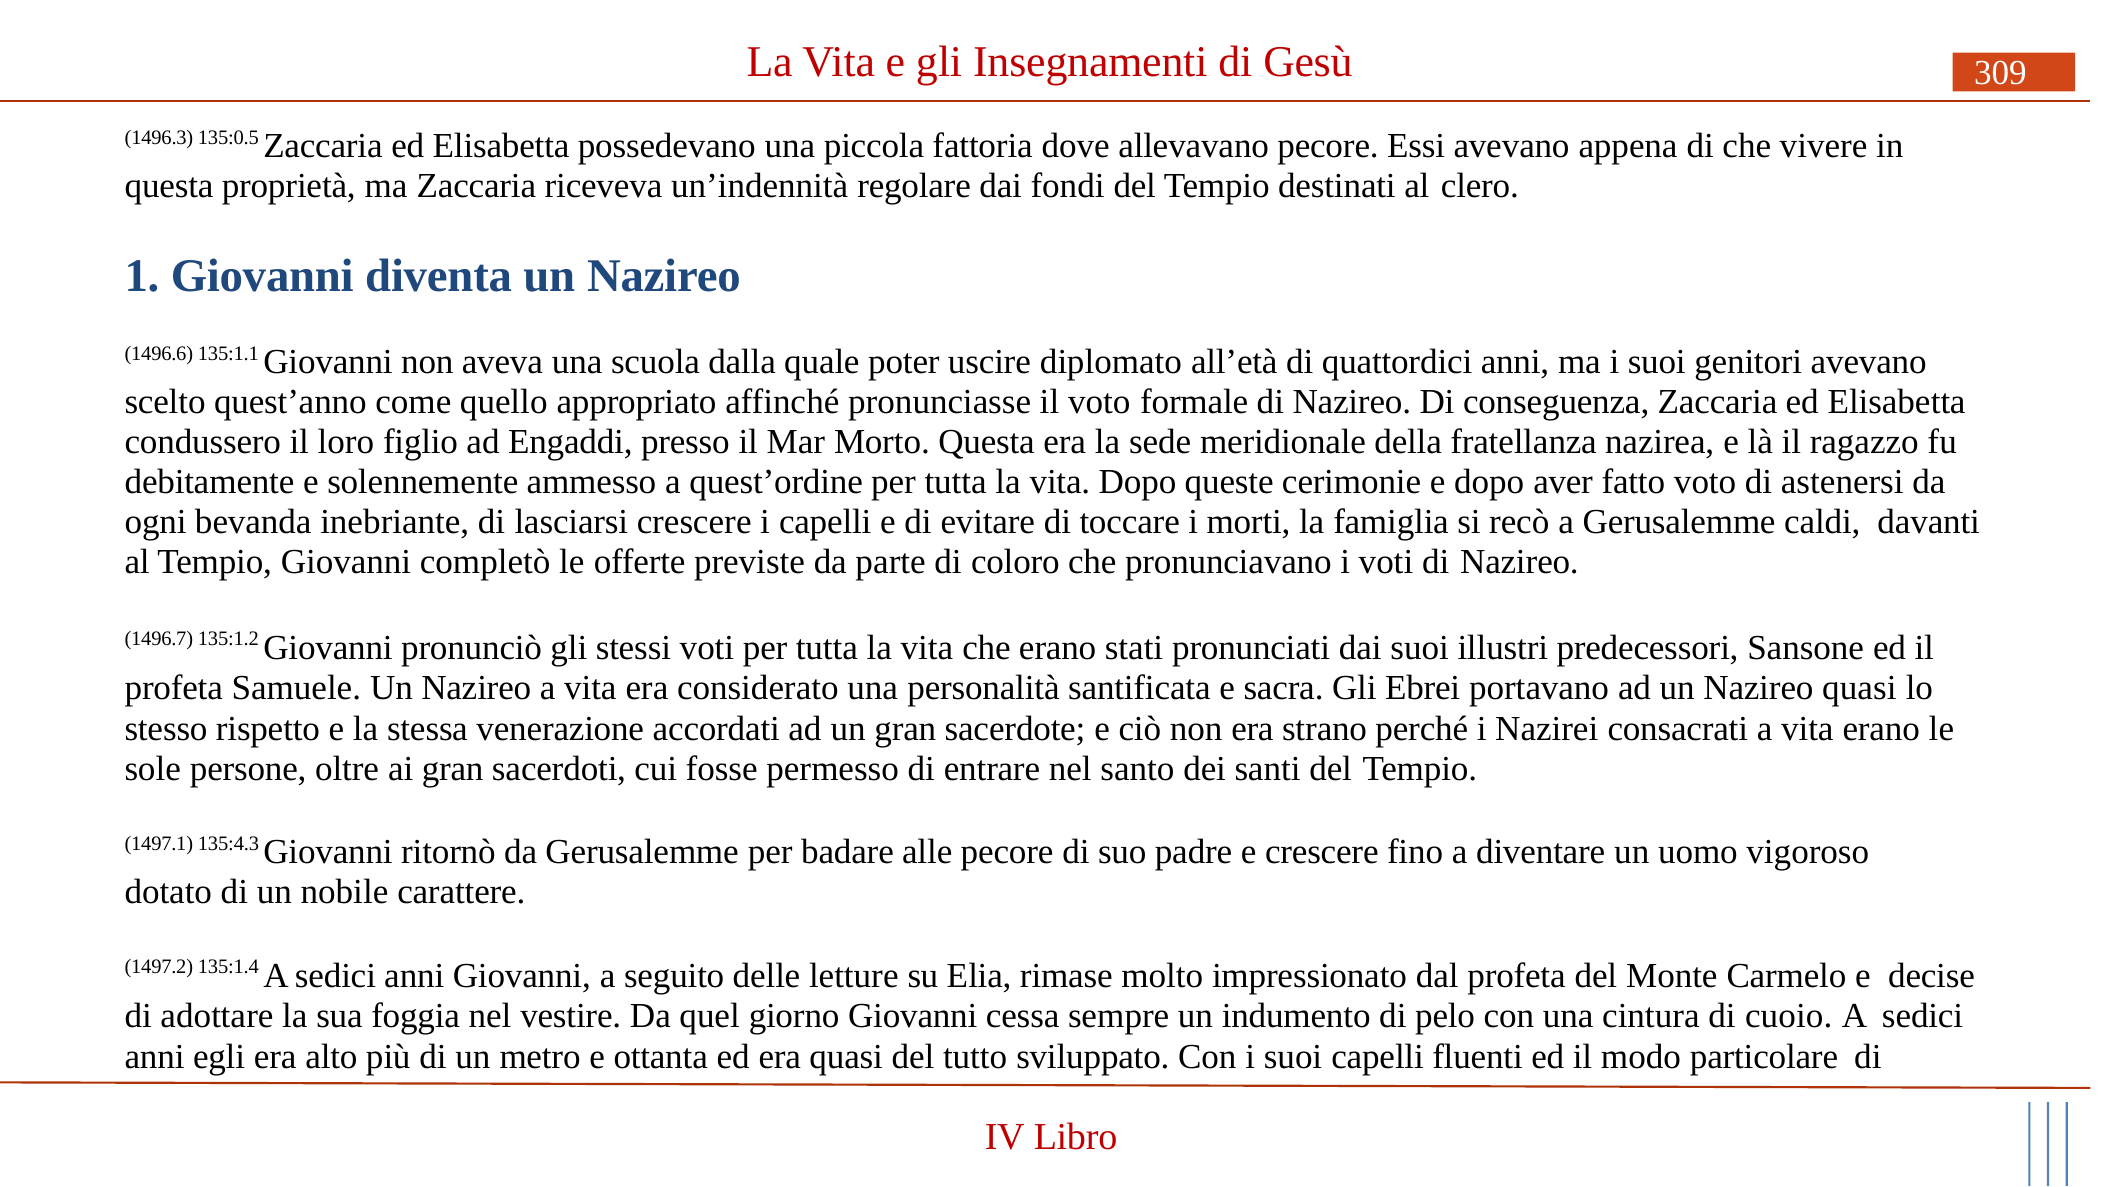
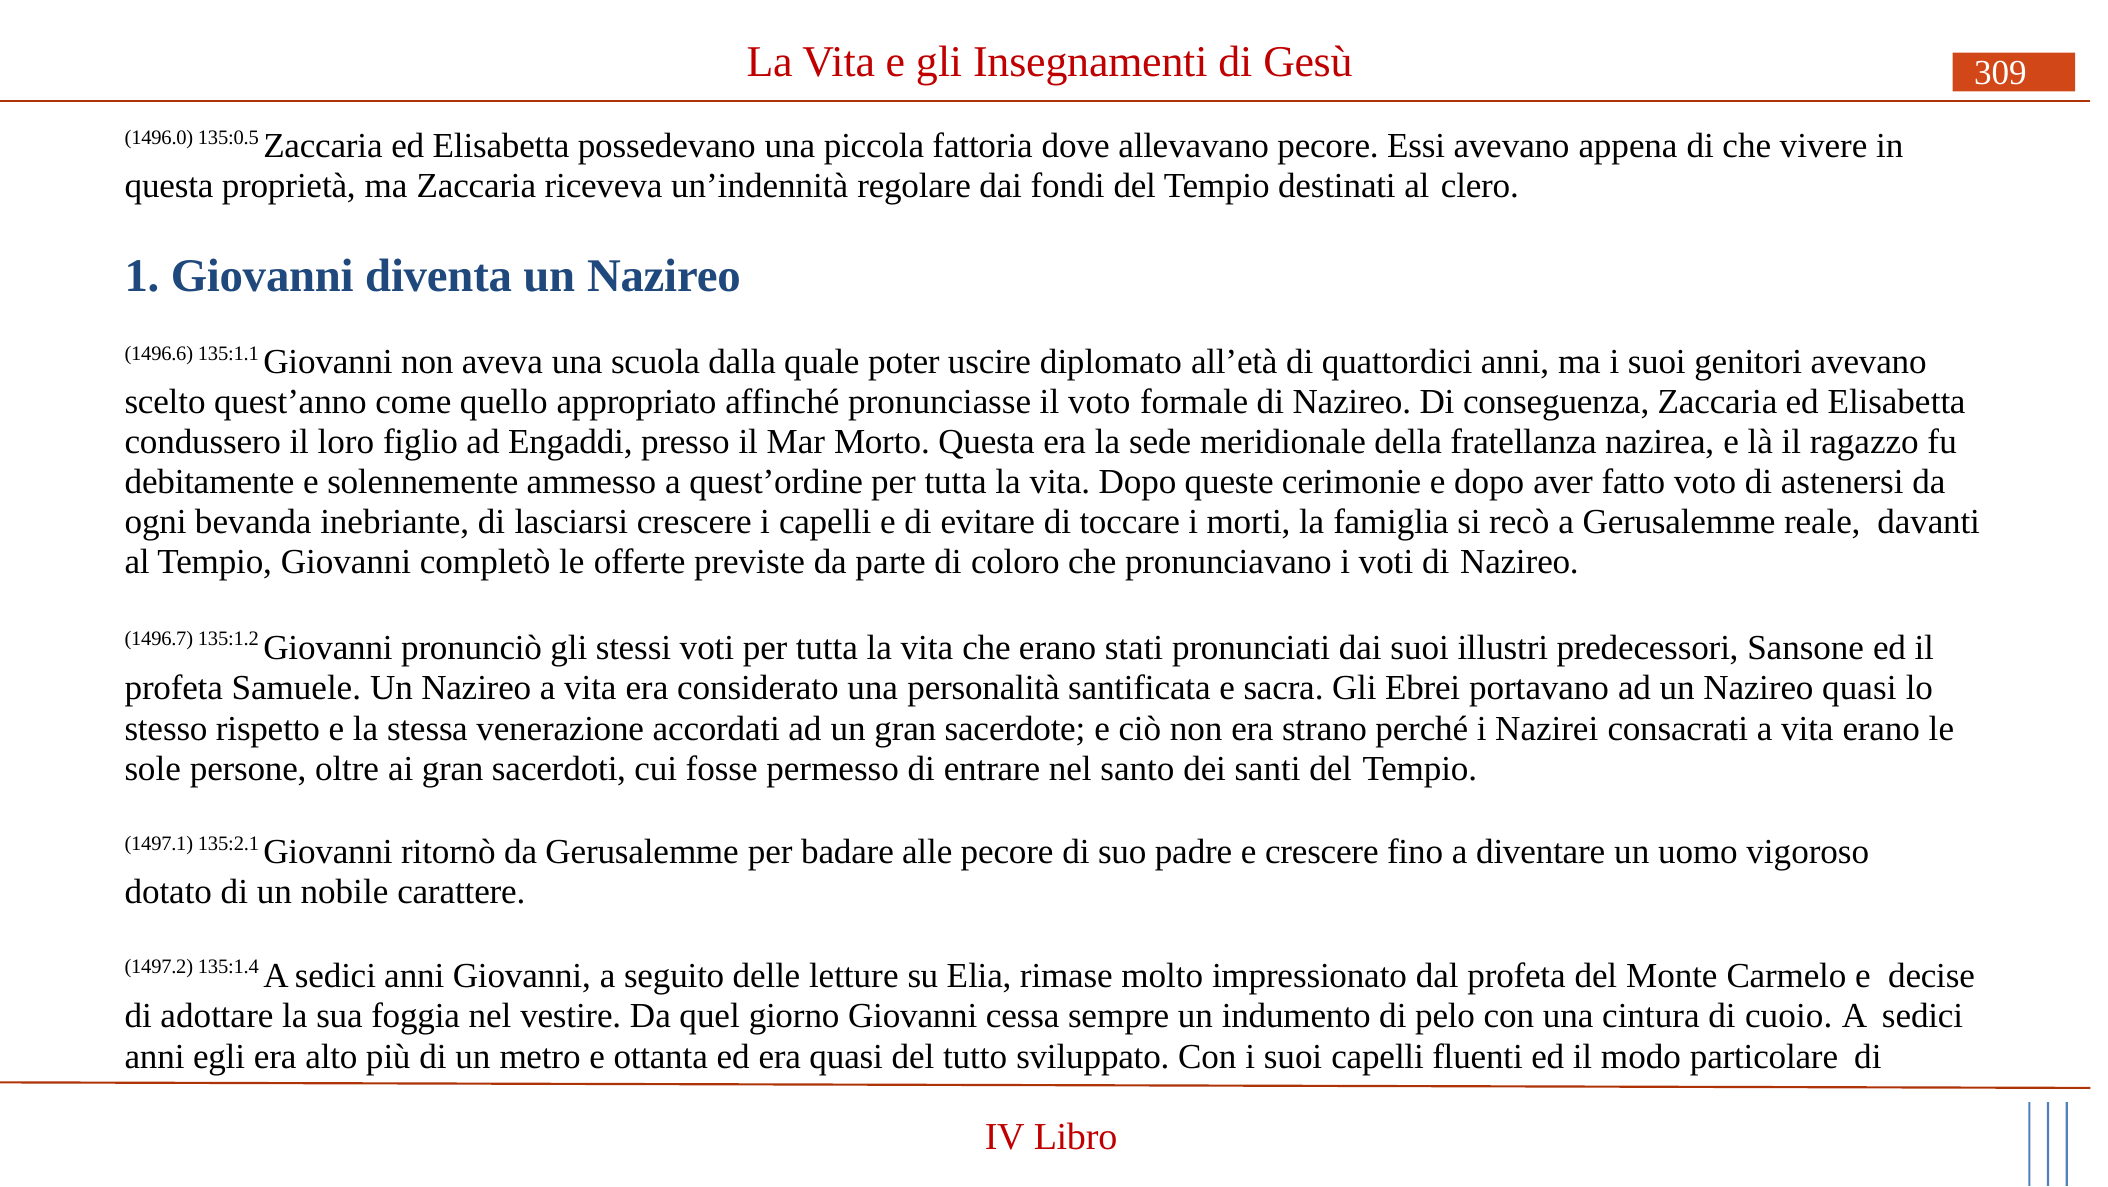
1496.3: 1496.3 -> 1496.0
caldi: caldi -> reale
135:4.3: 135:4.3 -> 135:2.1
